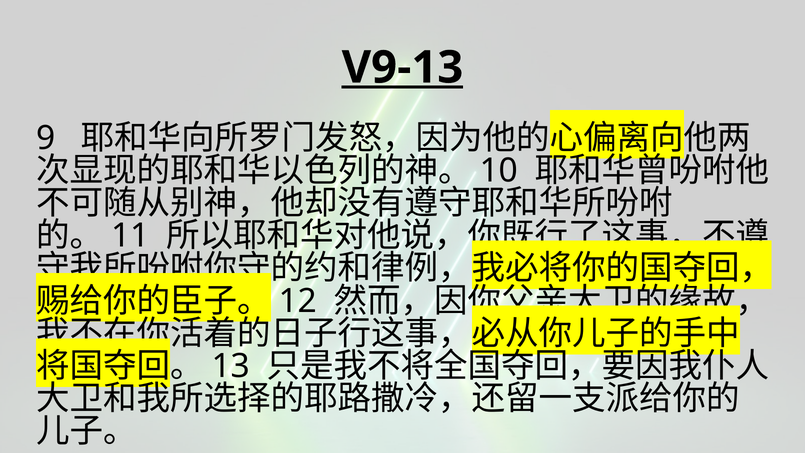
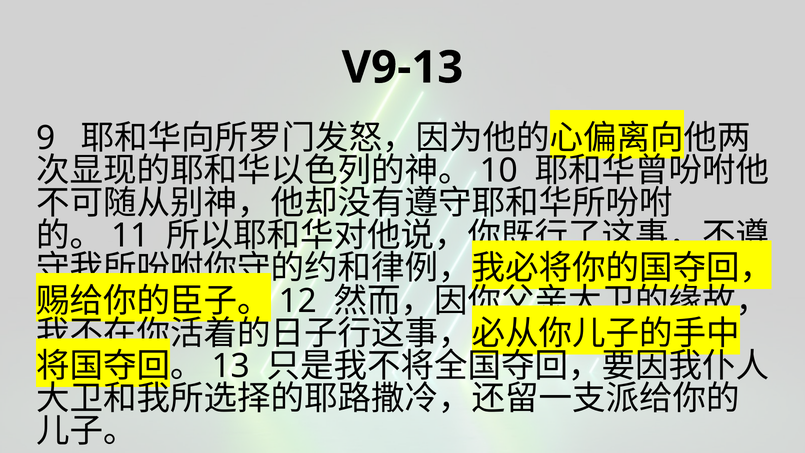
V9-13 underline: present -> none
